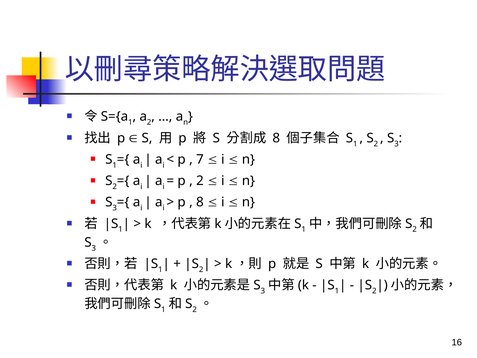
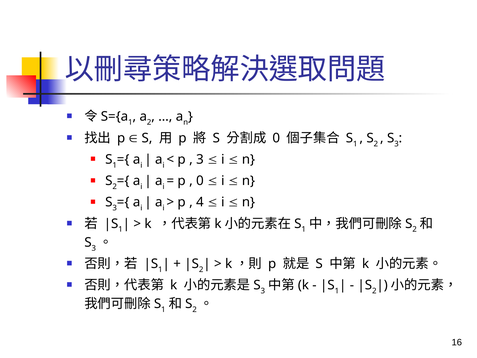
8 at (276, 138): 8 -> 0
7 at (200, 159): 7 -> 3
2 at (200, 181): 2 -> 0
8 at (200, 202): 8 -> 4
